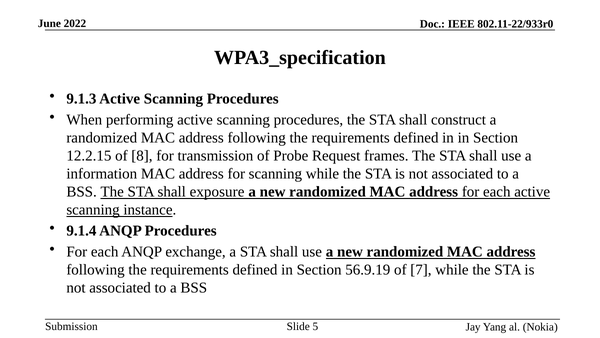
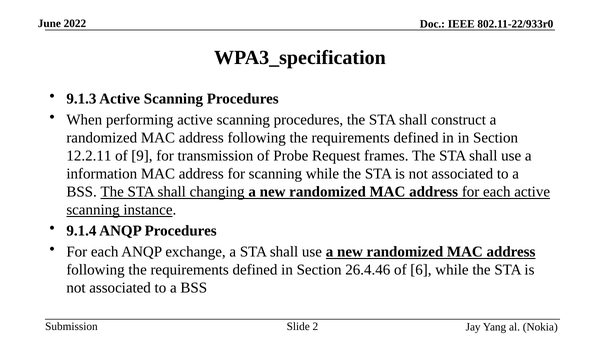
12.2.15: 12.2.15 -> 12.2.11
8: 8 -> 9
exposure: exposure -> changing
56.9.19: 56.9.19 -> 26.4.46
7: 7 -> 6
5: 5 -> 2
